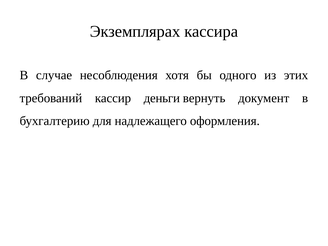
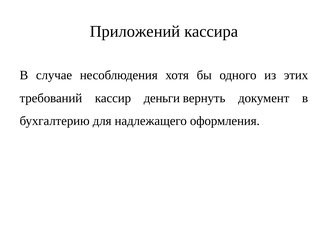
Экземплярах: Экземплярах -> Приложений
